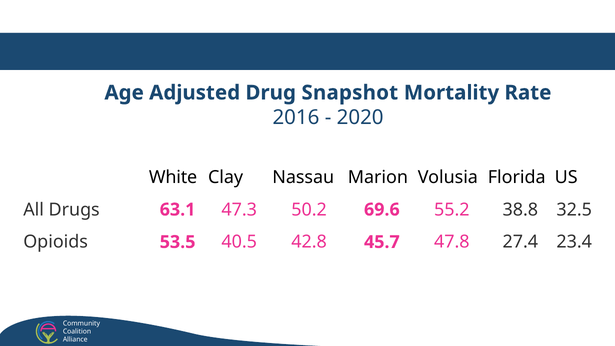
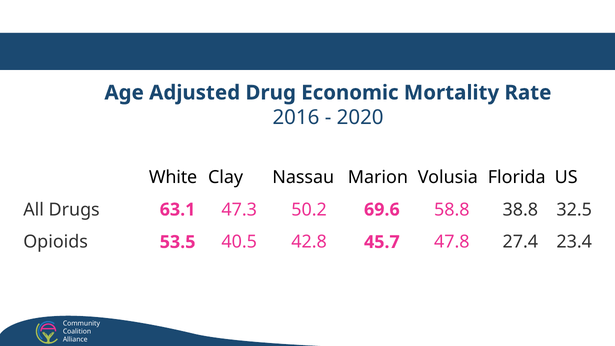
Snapshot: Snapshot -> Economic
55.2: 55.2 -> 58.8
